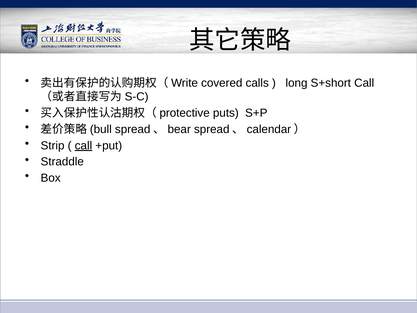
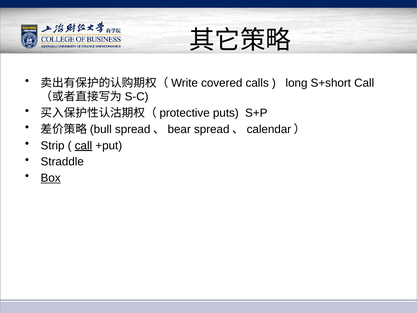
Box underline: none -> present
